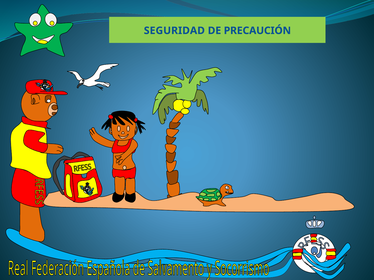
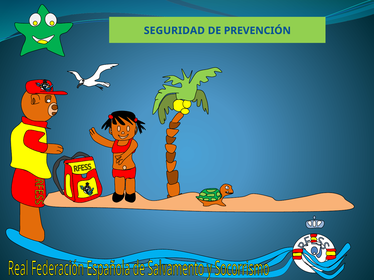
PRECAUCIÓN: PRECAUCIÓN -> PREVENCIÓN
